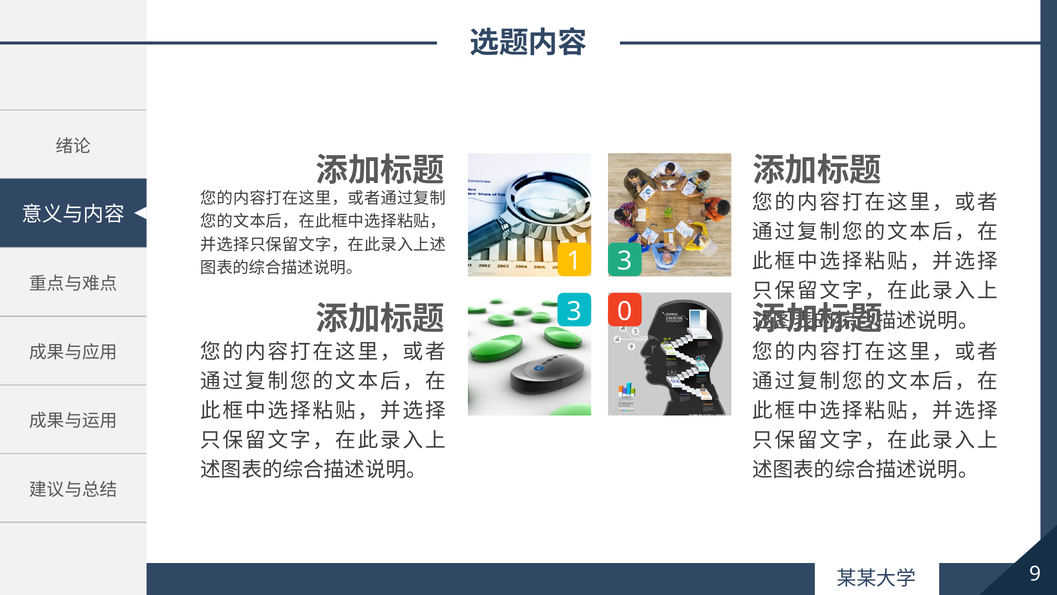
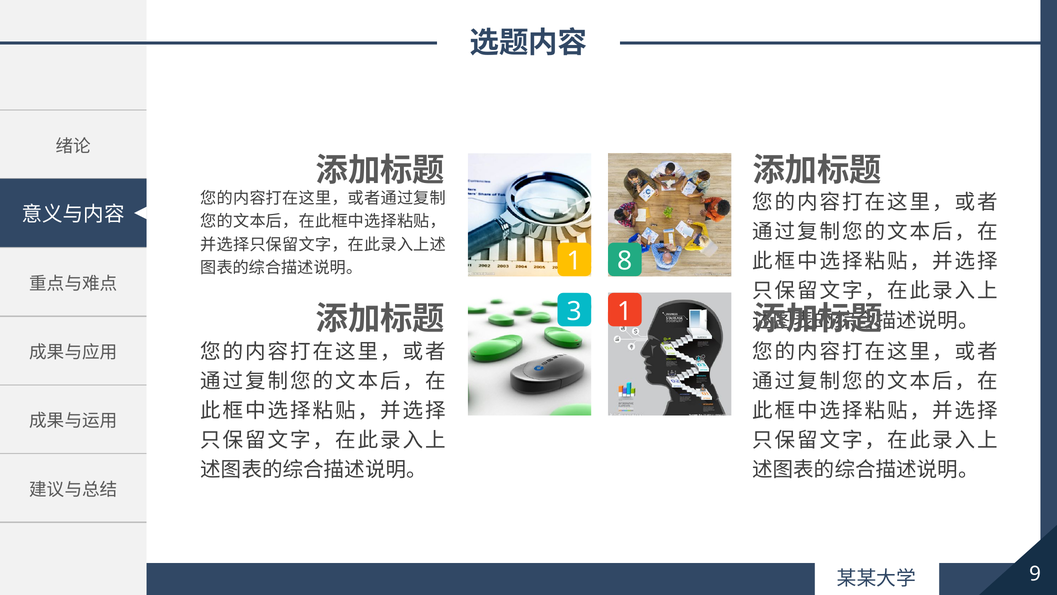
1 3: 3 -> 8
3 0: 0 -> 1
